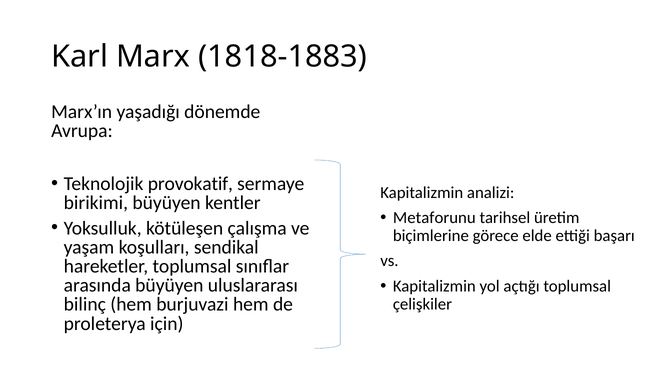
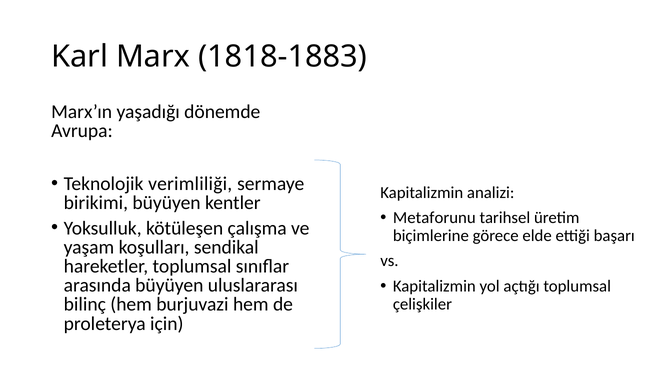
provokatif: provokatif -> verimliliği
